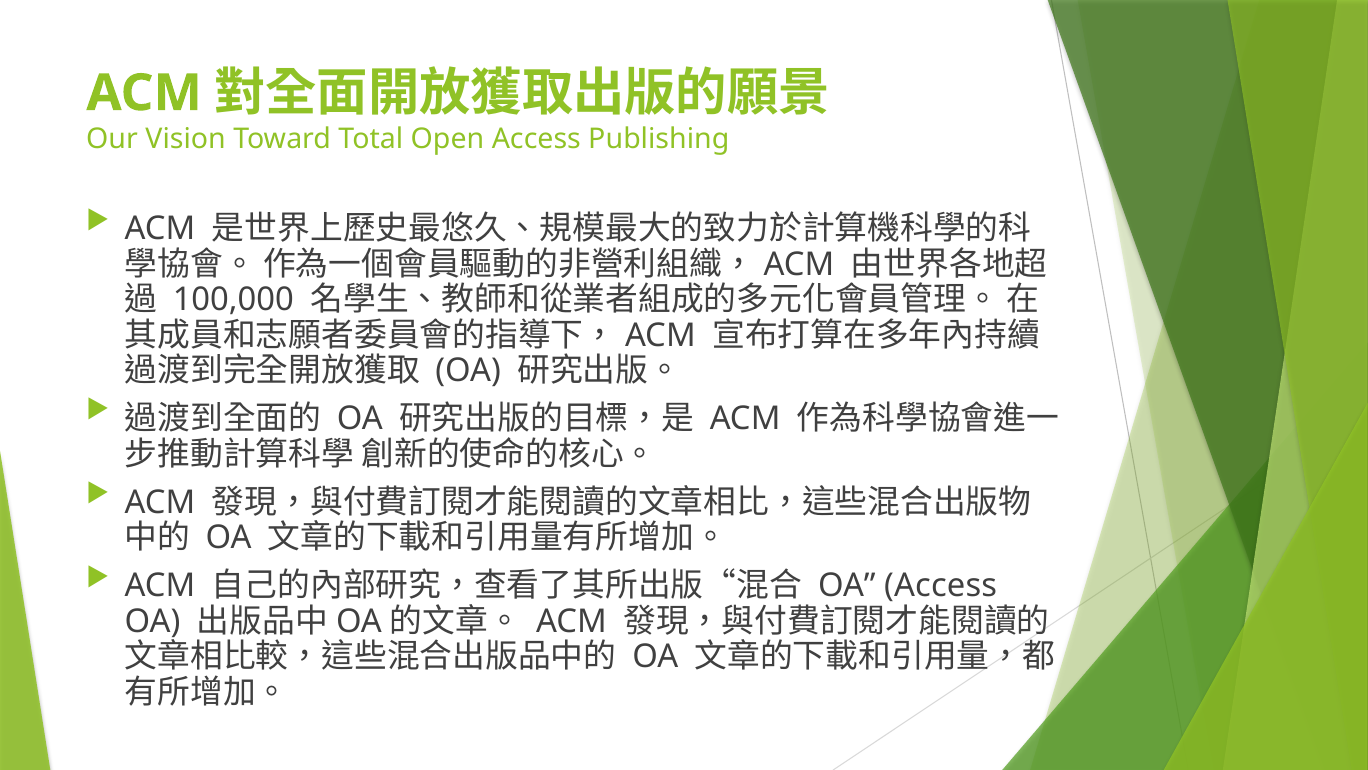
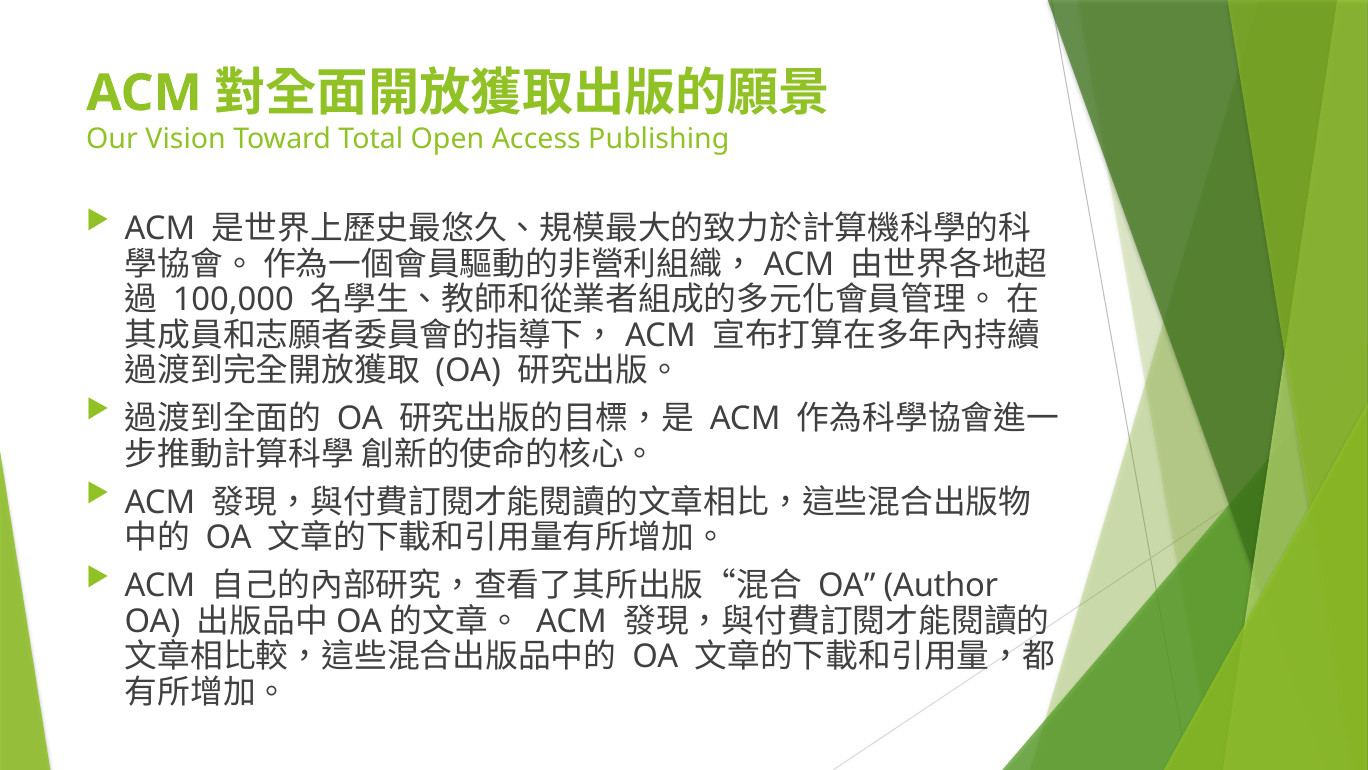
OA Access: Access -> Author
